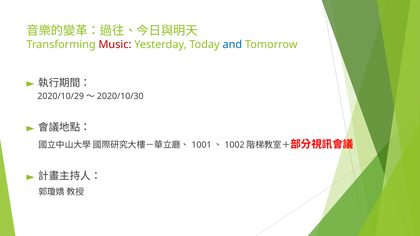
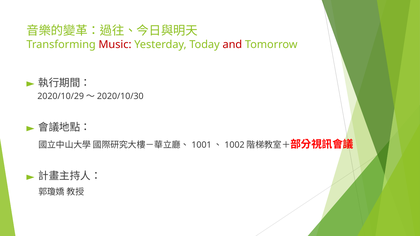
and colour: blue -> red
